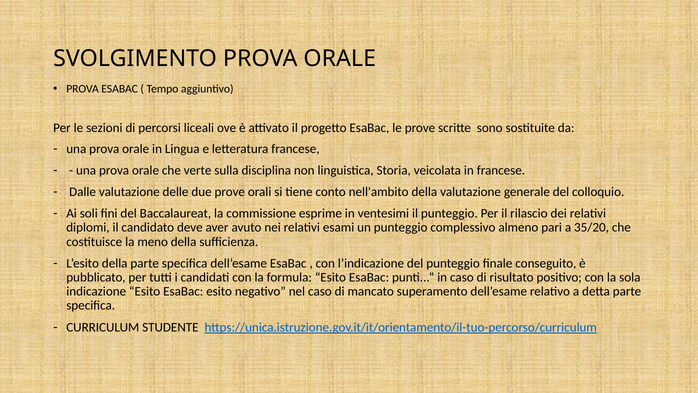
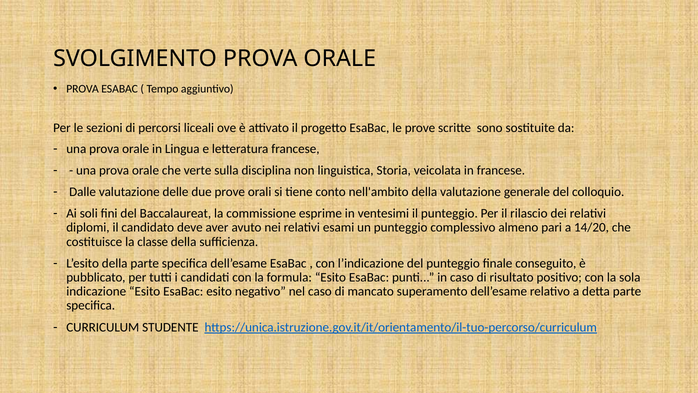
35/20: 35/20 -> 14/20
meno: meno -> classe
